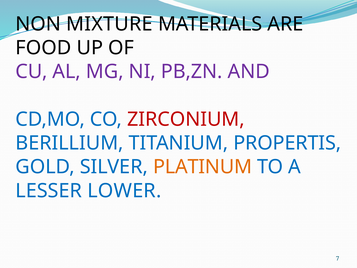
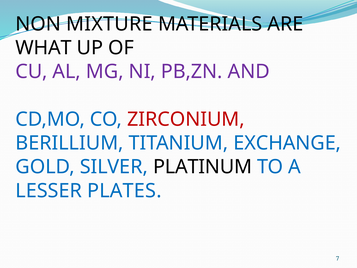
FOOD: FOOD -> WHAT
PROPERTIS: PROPERTIS -> EXCHANGE
PLATINUM colour: orange -> black
LOWER: LOWER -> PLATES
